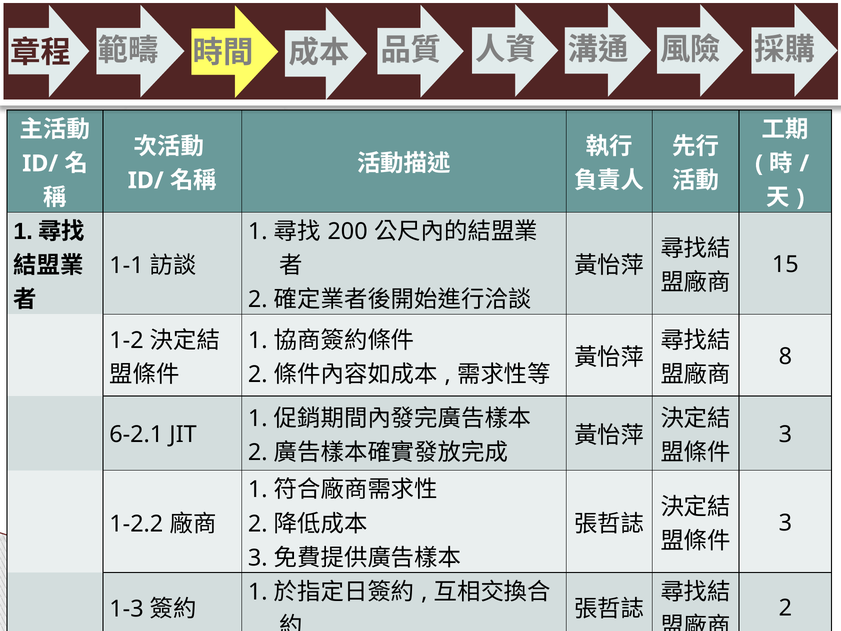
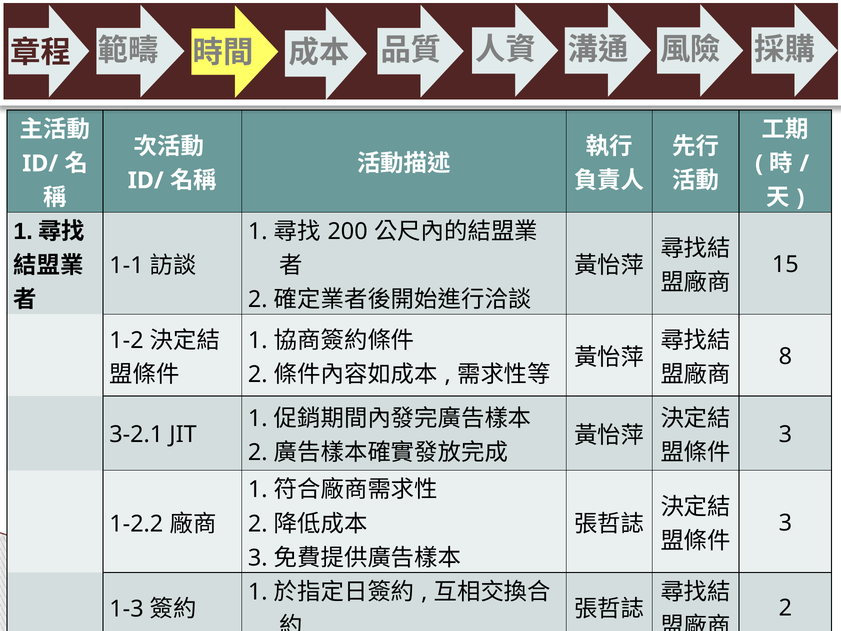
6-2.1: 6-2.1 -> 3-2.1
